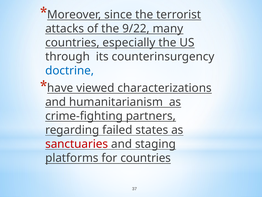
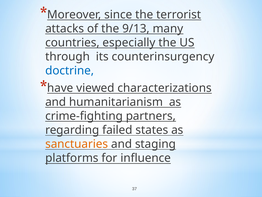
9/22: 9/22 -> 9/13
sanctuaries colour: red -> orange
for countries: countries -> influence
